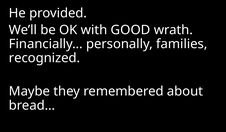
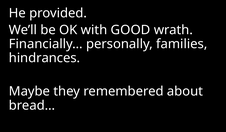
recognized: recognized -> hindrances
